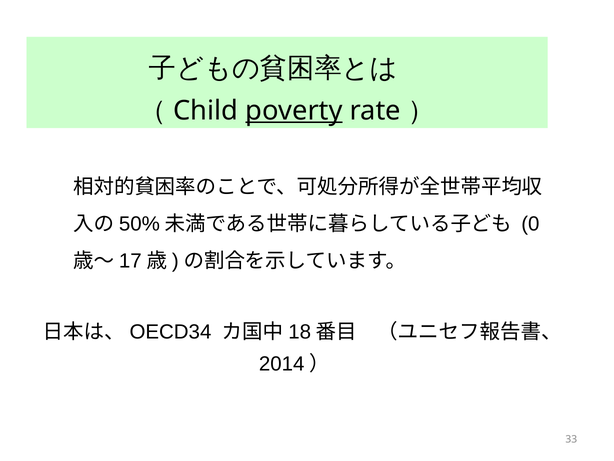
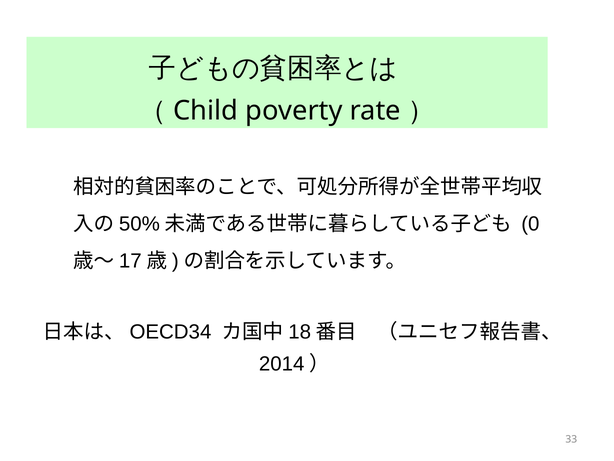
poverty underline: present -> none
